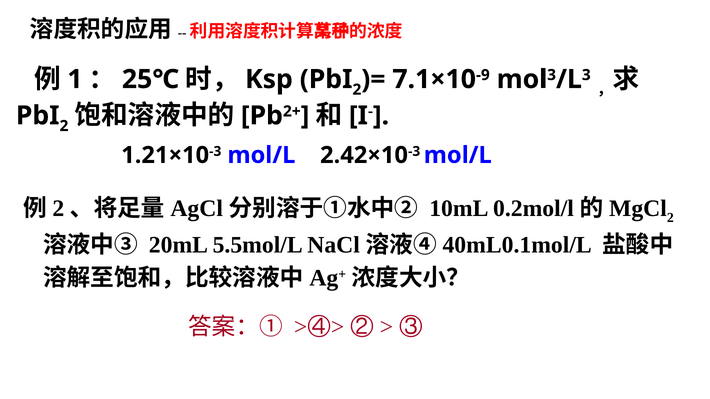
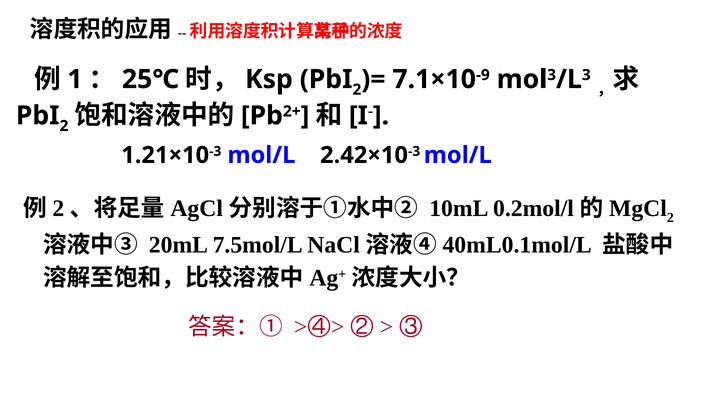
5.5mol/L: 5.5mol/L -> 7.5mol/L
